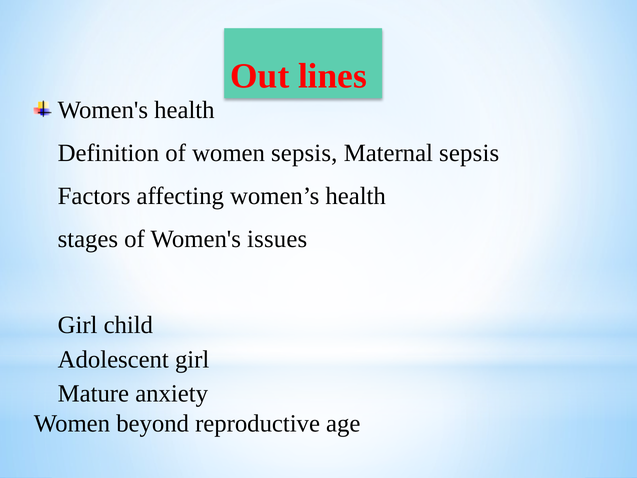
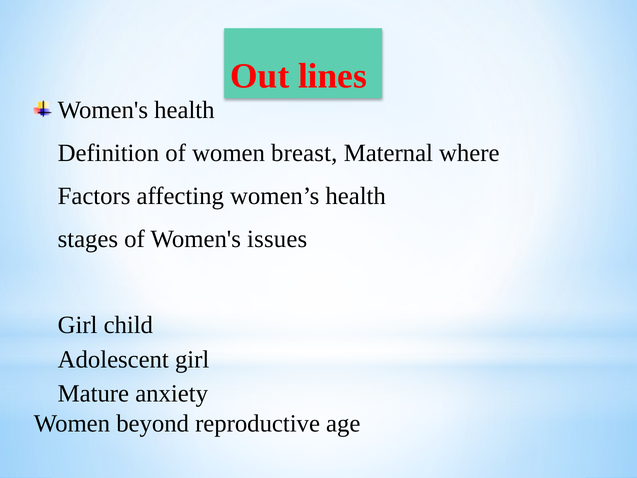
women sepsis: sepsis -> breast
Maternal sepsis: sepsis -> where
